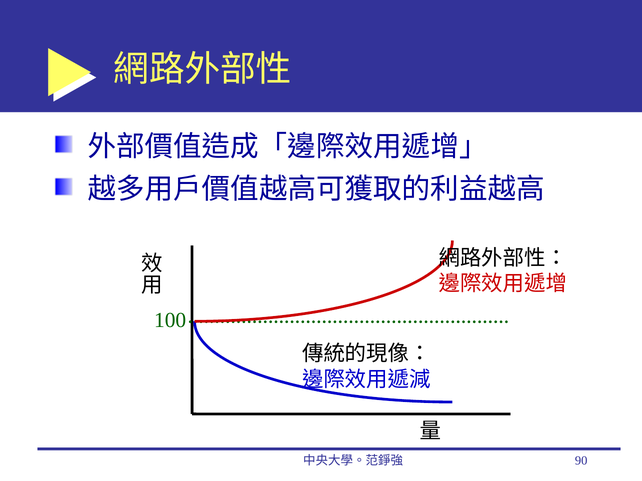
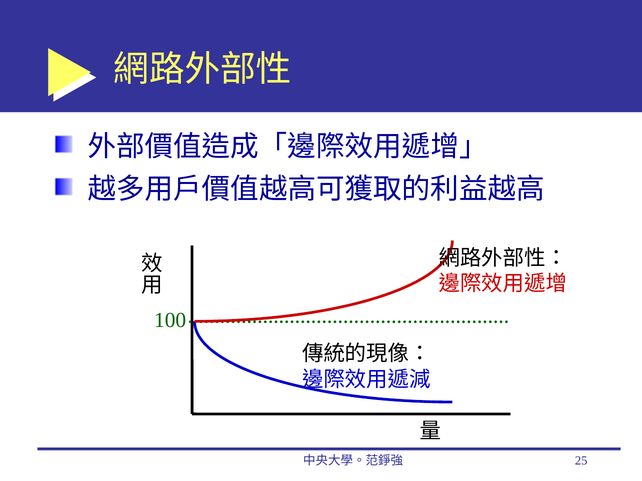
90: 90 -> 25
